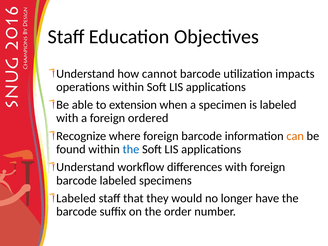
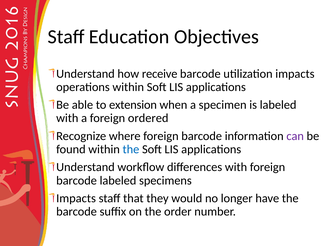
cannot: cannot -> receive
can colour: orange -> purple
Labeled at (76, 198): Labeled -> Impacts
